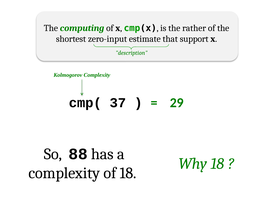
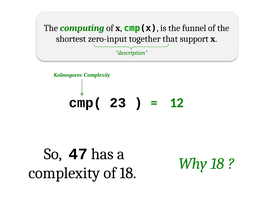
rather: rather -> funnel
estimate: estimate -> together
37: 37 -> 23
29: 29 -> 12
88: 88 -> 47
